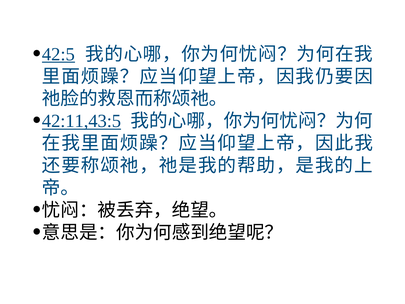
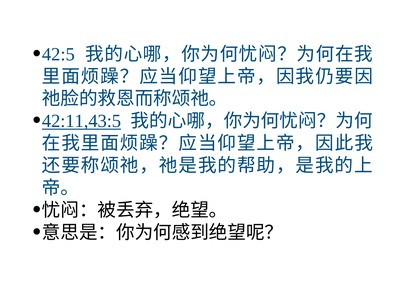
42:5 underline: present -> none
